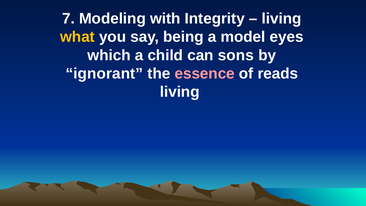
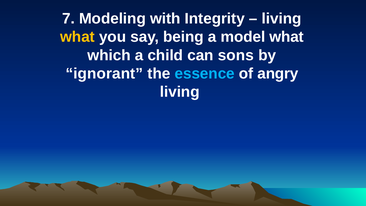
model eyes: eyes -> what
essence colour: pink -> light blue
reads: reads -> angry
